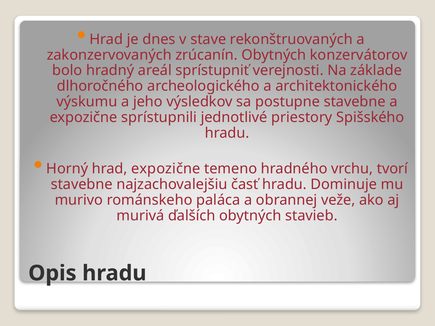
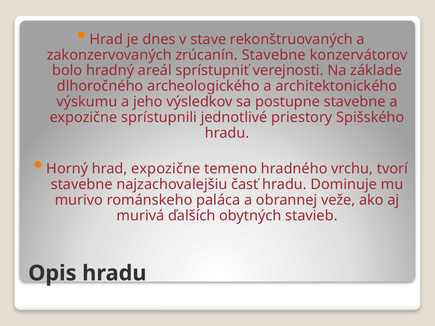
zrúcanín Obytných: Obytných -> Stavebne
